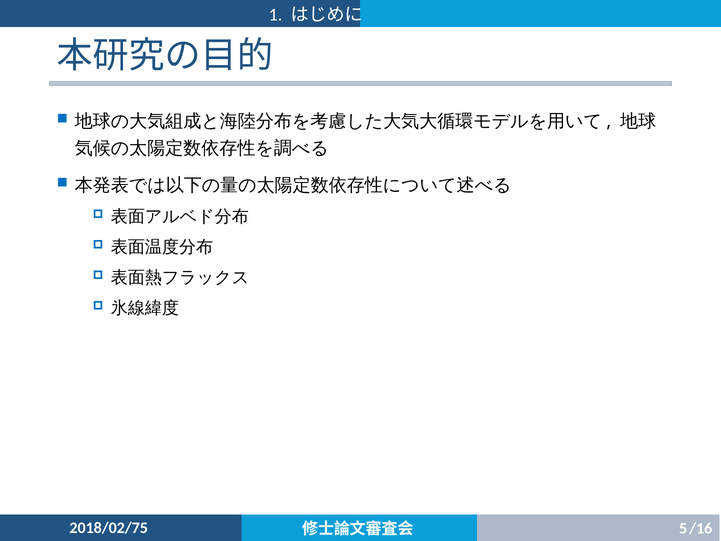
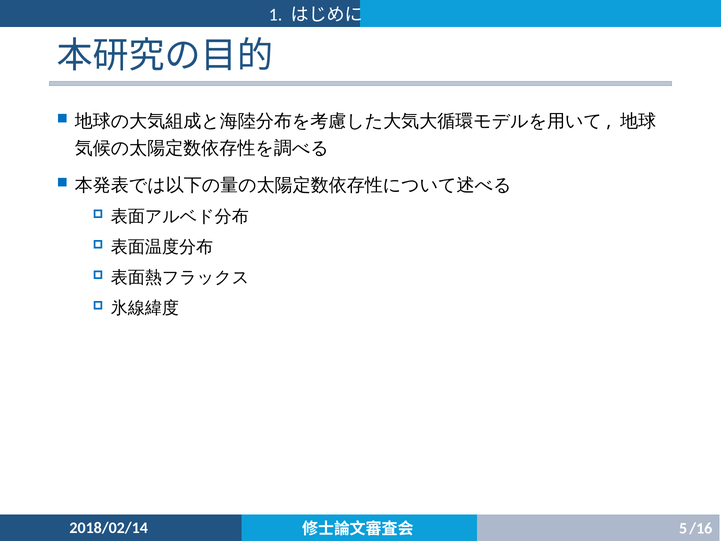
2018/02/75: 2018/02/75 -> 2018/02/14
